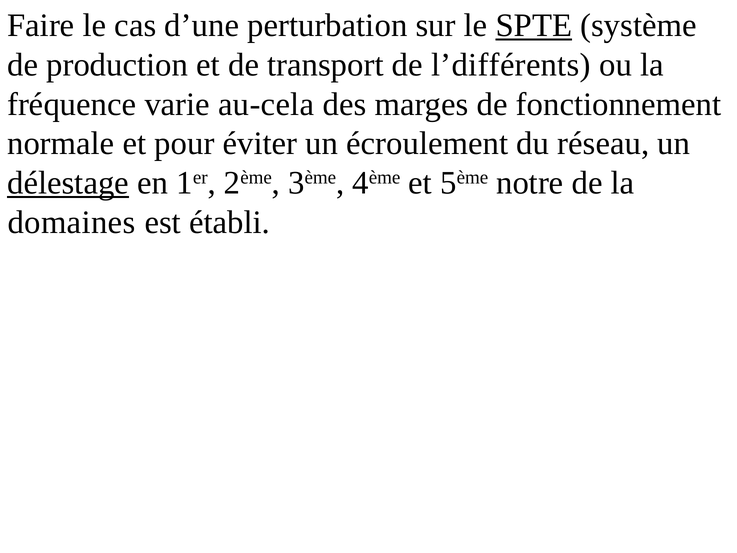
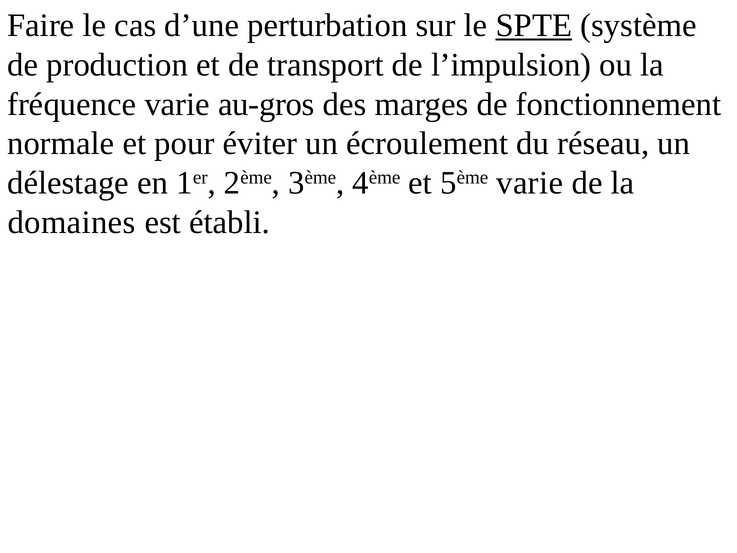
l’différents: l’différents -> l’impulsion
au-cela: au-cela -> au-gros
délestage underline: present -> none
5ème notre: notre -> varie
